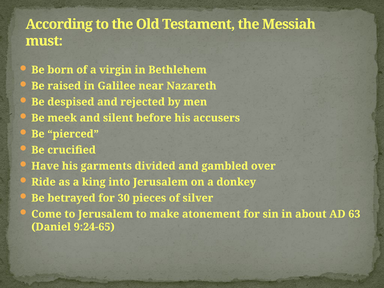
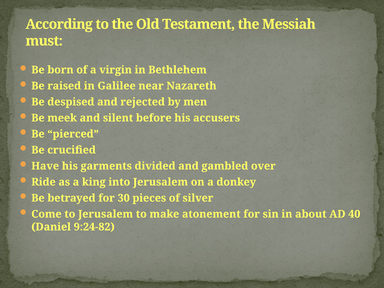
63: 63 -> 40
9:24-65: 9:24-65 -> 9:24-82
